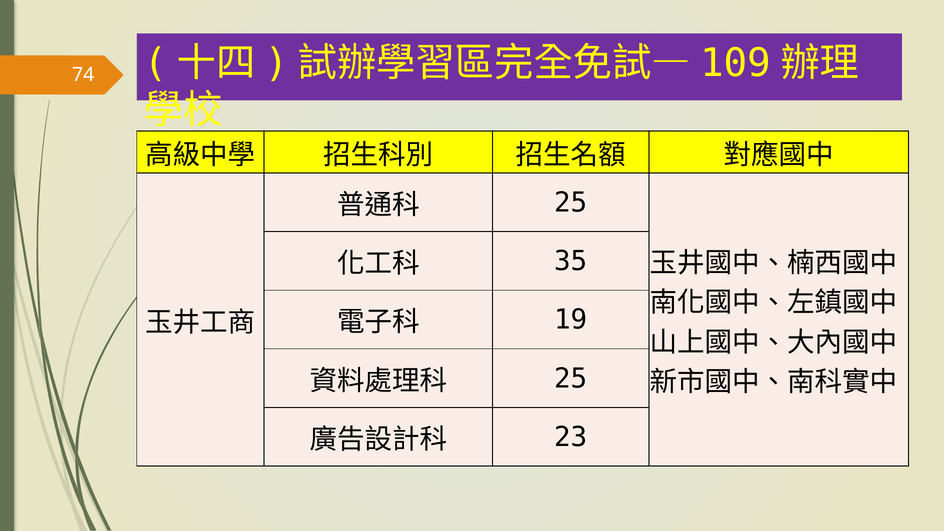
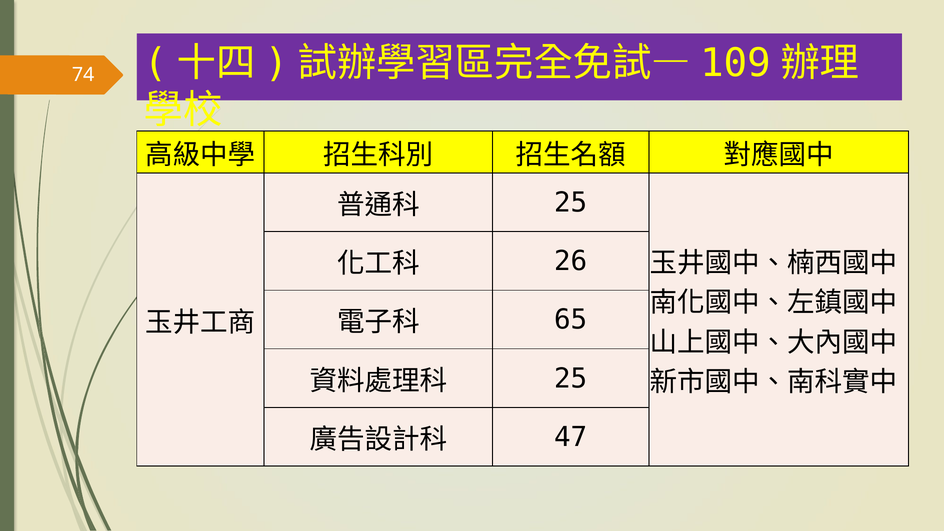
35: 35 -> 26
19: 19 -> 65
23: 23 -> 47
